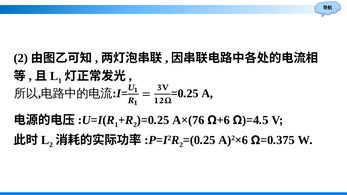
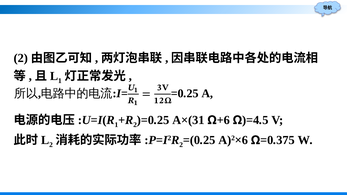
A×(76: A×(76 -> A×(31
